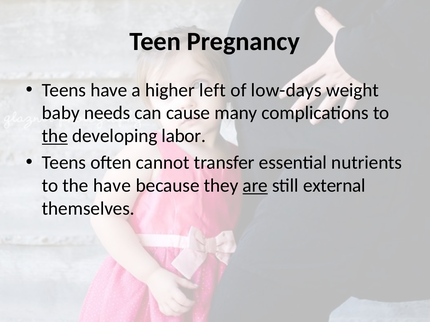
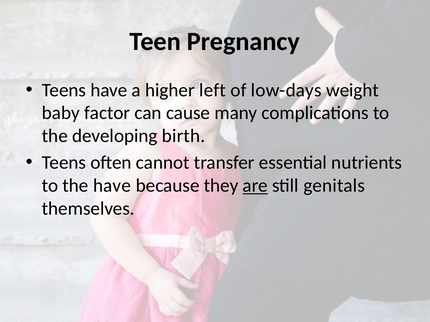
needs: needs -> factor
the at (55, 136) underline: present -> none
labor: labor -> birth
external: external -> genitals
